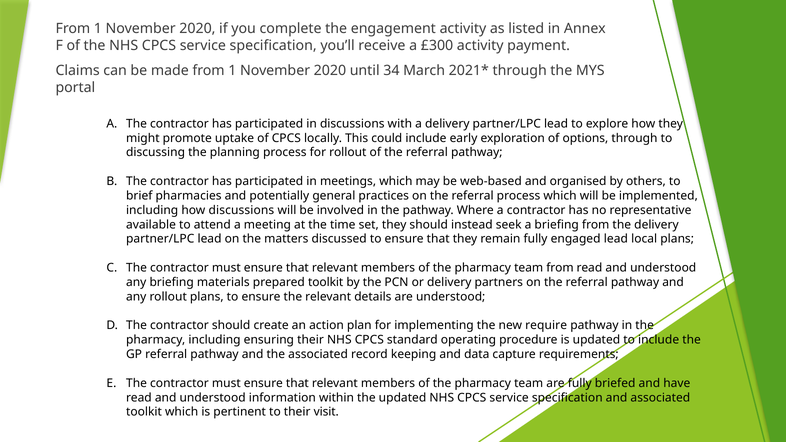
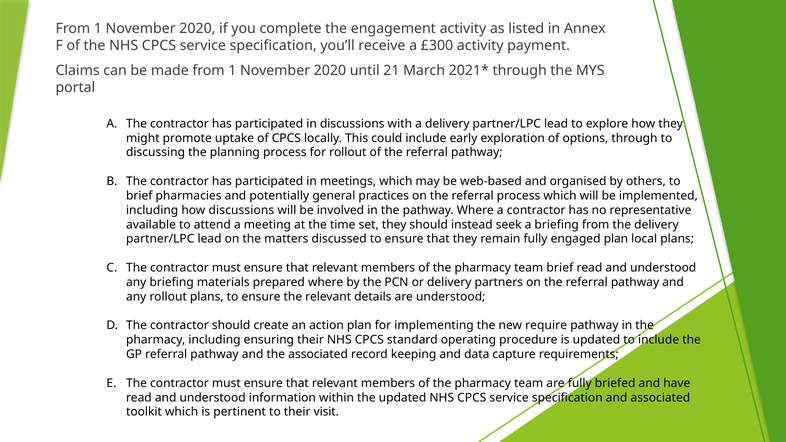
34: 34 -> 21
engaged lead: lead -> plan
team from: from -> brief
prepared toolkit: toolkit -> where
